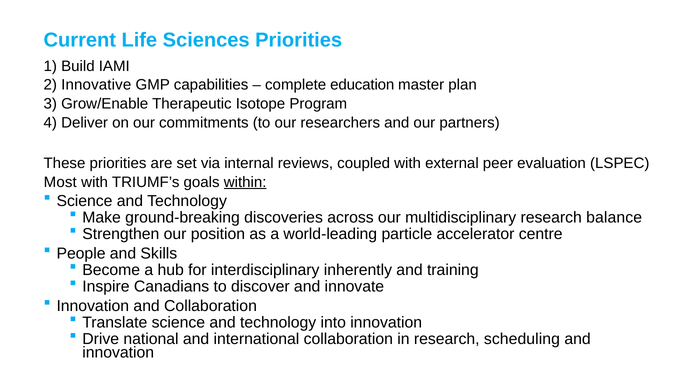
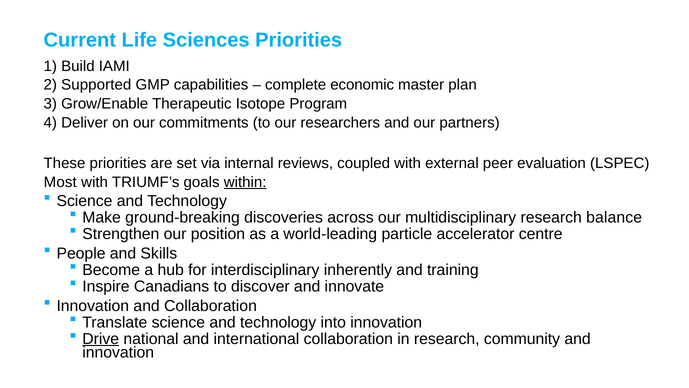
Innovative: Innovative -> Supported
education: education -> economic
Drive underline: none -> present
scheduling: scheduling -> community
